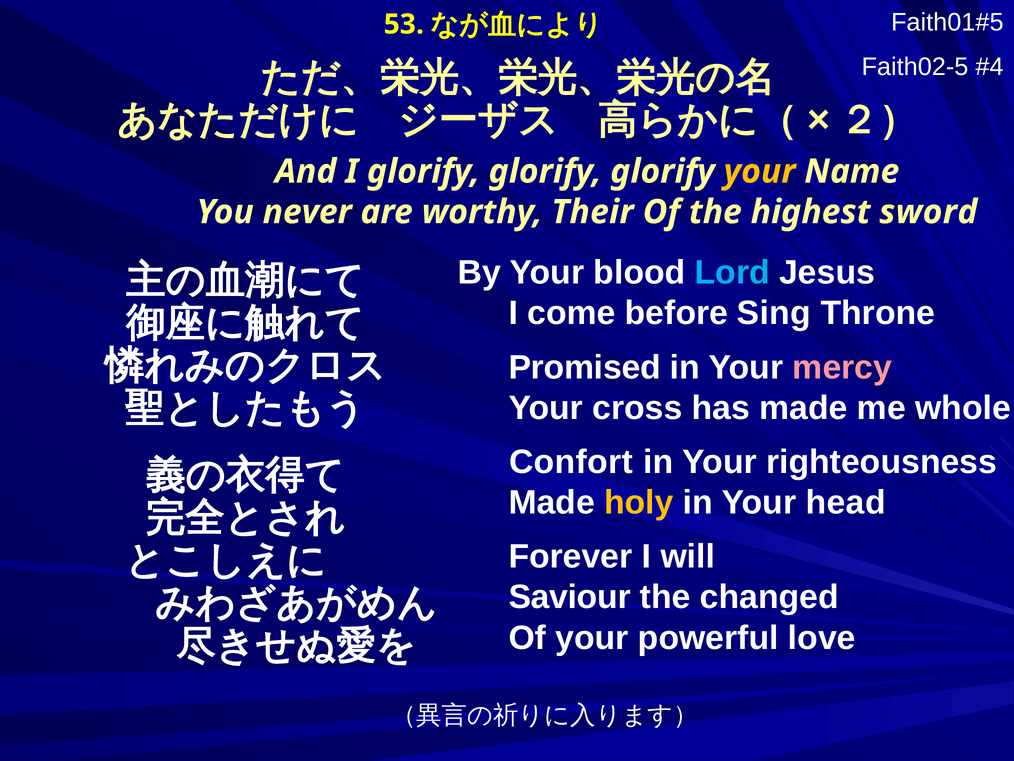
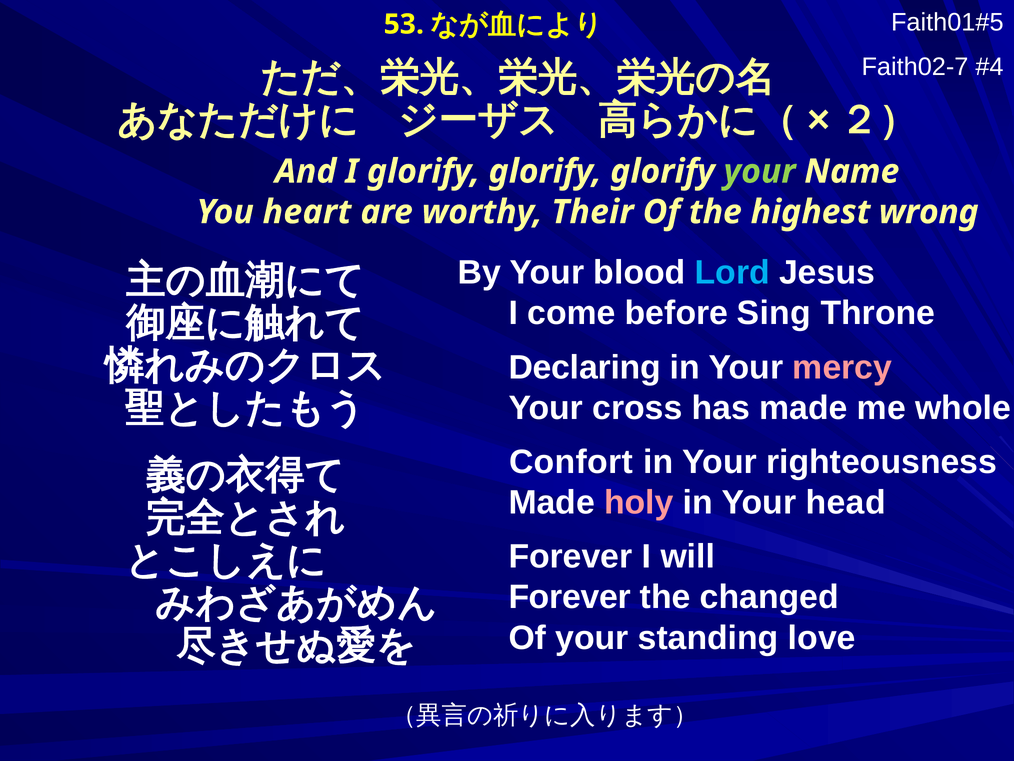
Faith02-5: Faith02-5 -> Faith02-7
your at (760, 171) colour: yellow -> light green
never: never -> heart
sword: sword -> wrong
Promised: Promised -> Declaring
holy colour: yellow -> pink
Saviour at (570, 597): Saviour -> Forever
powerful: powerful -> standing
